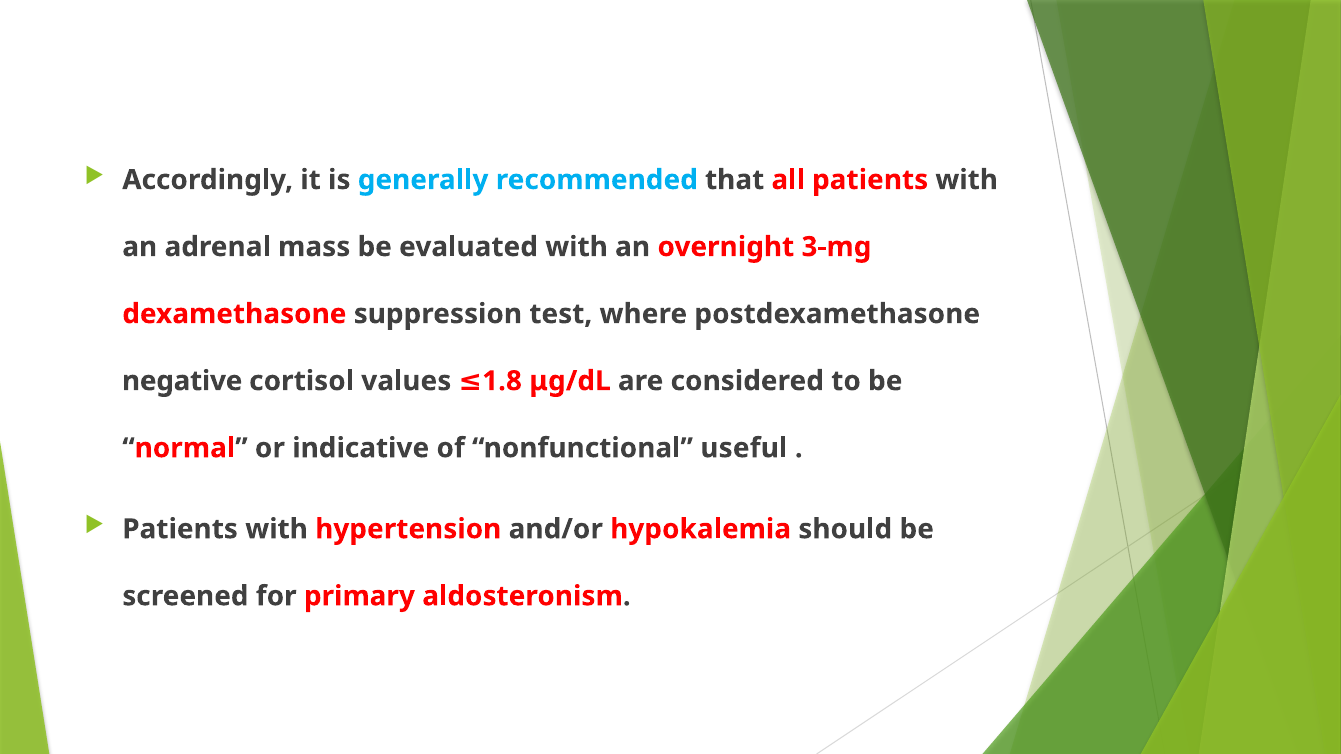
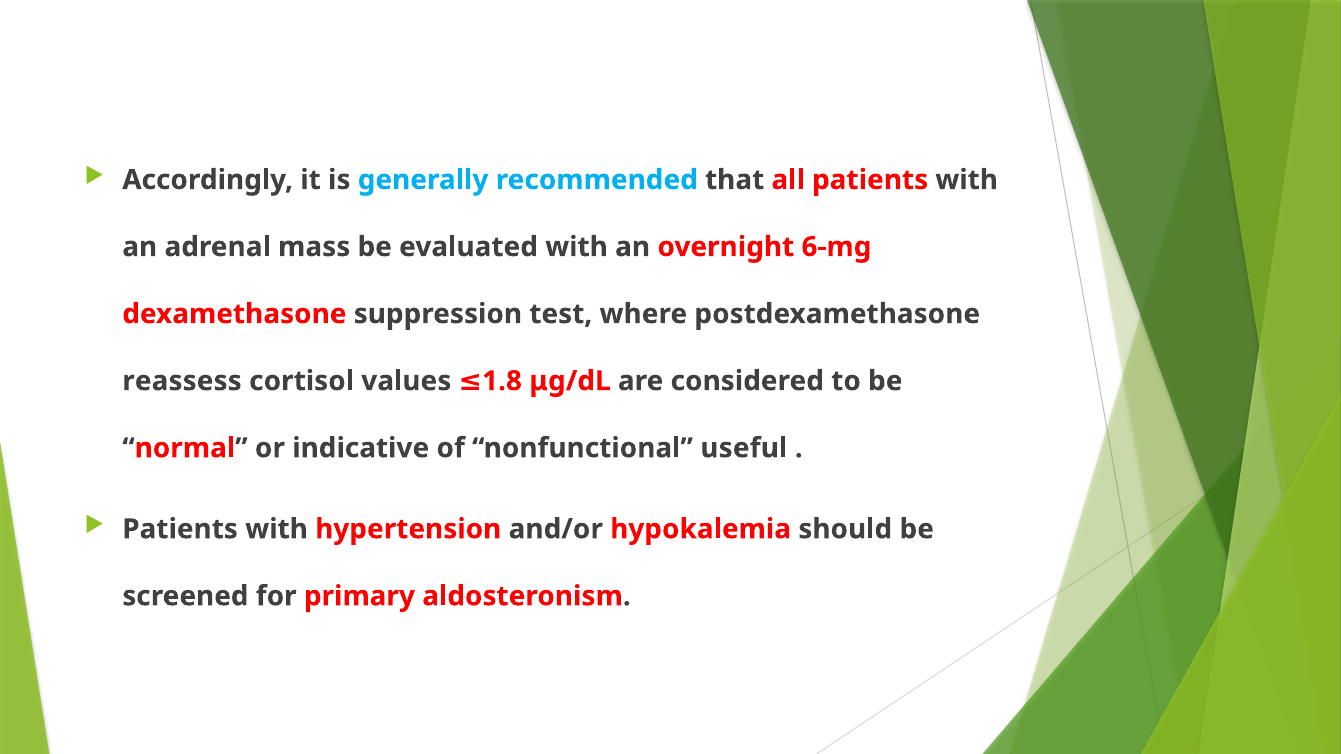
3-mg: 3-mg -> 6-mg
negative: negative -> reassess
